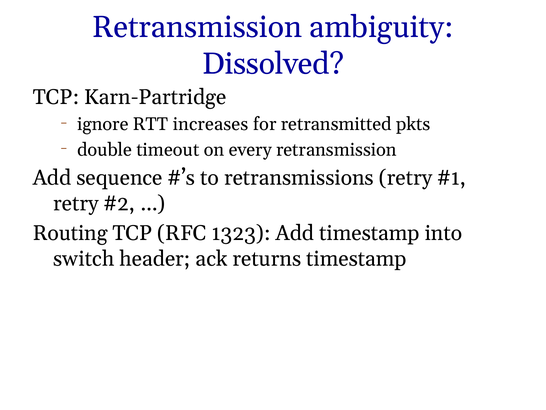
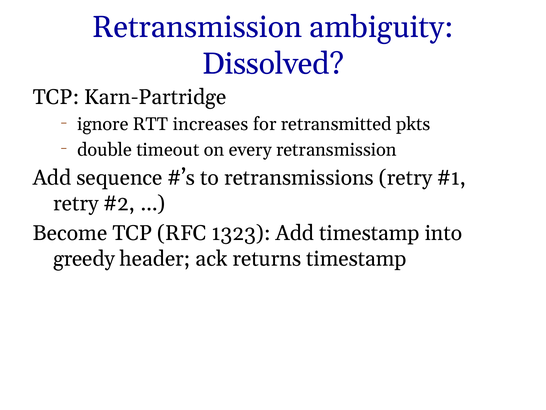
Routing: Routing -> Become
switch: switch -> greedy
